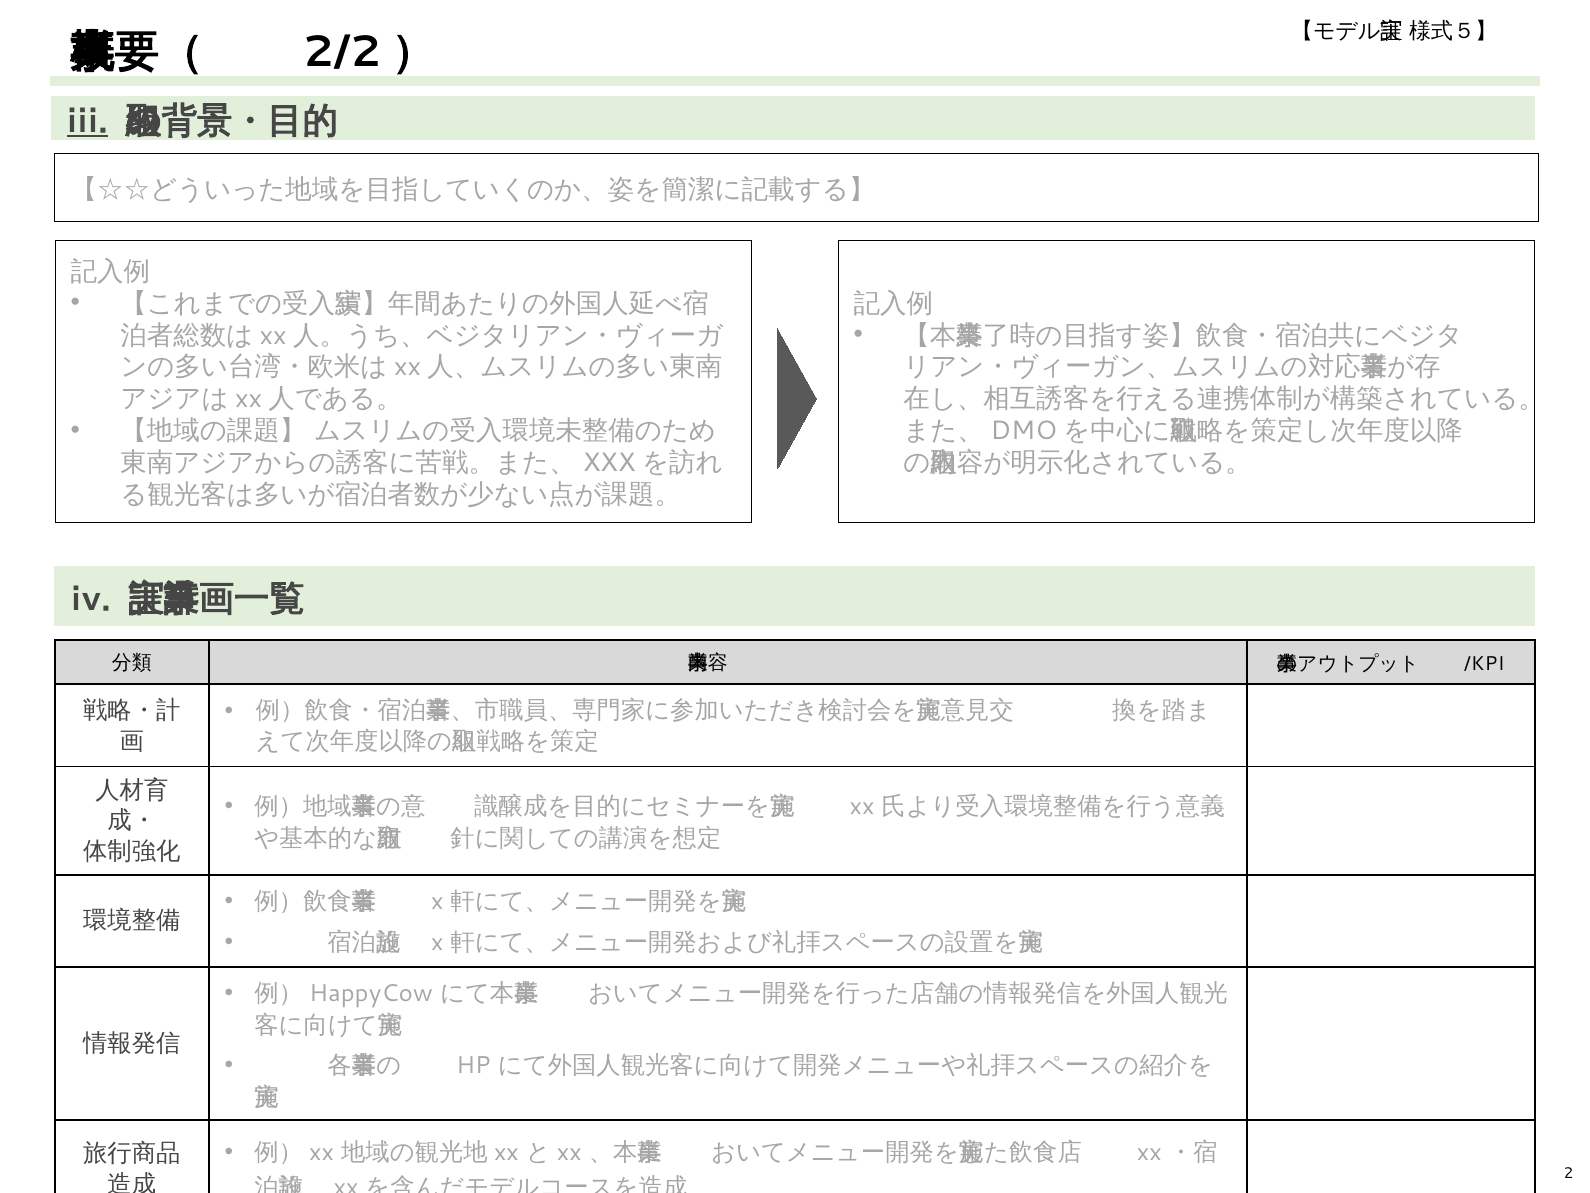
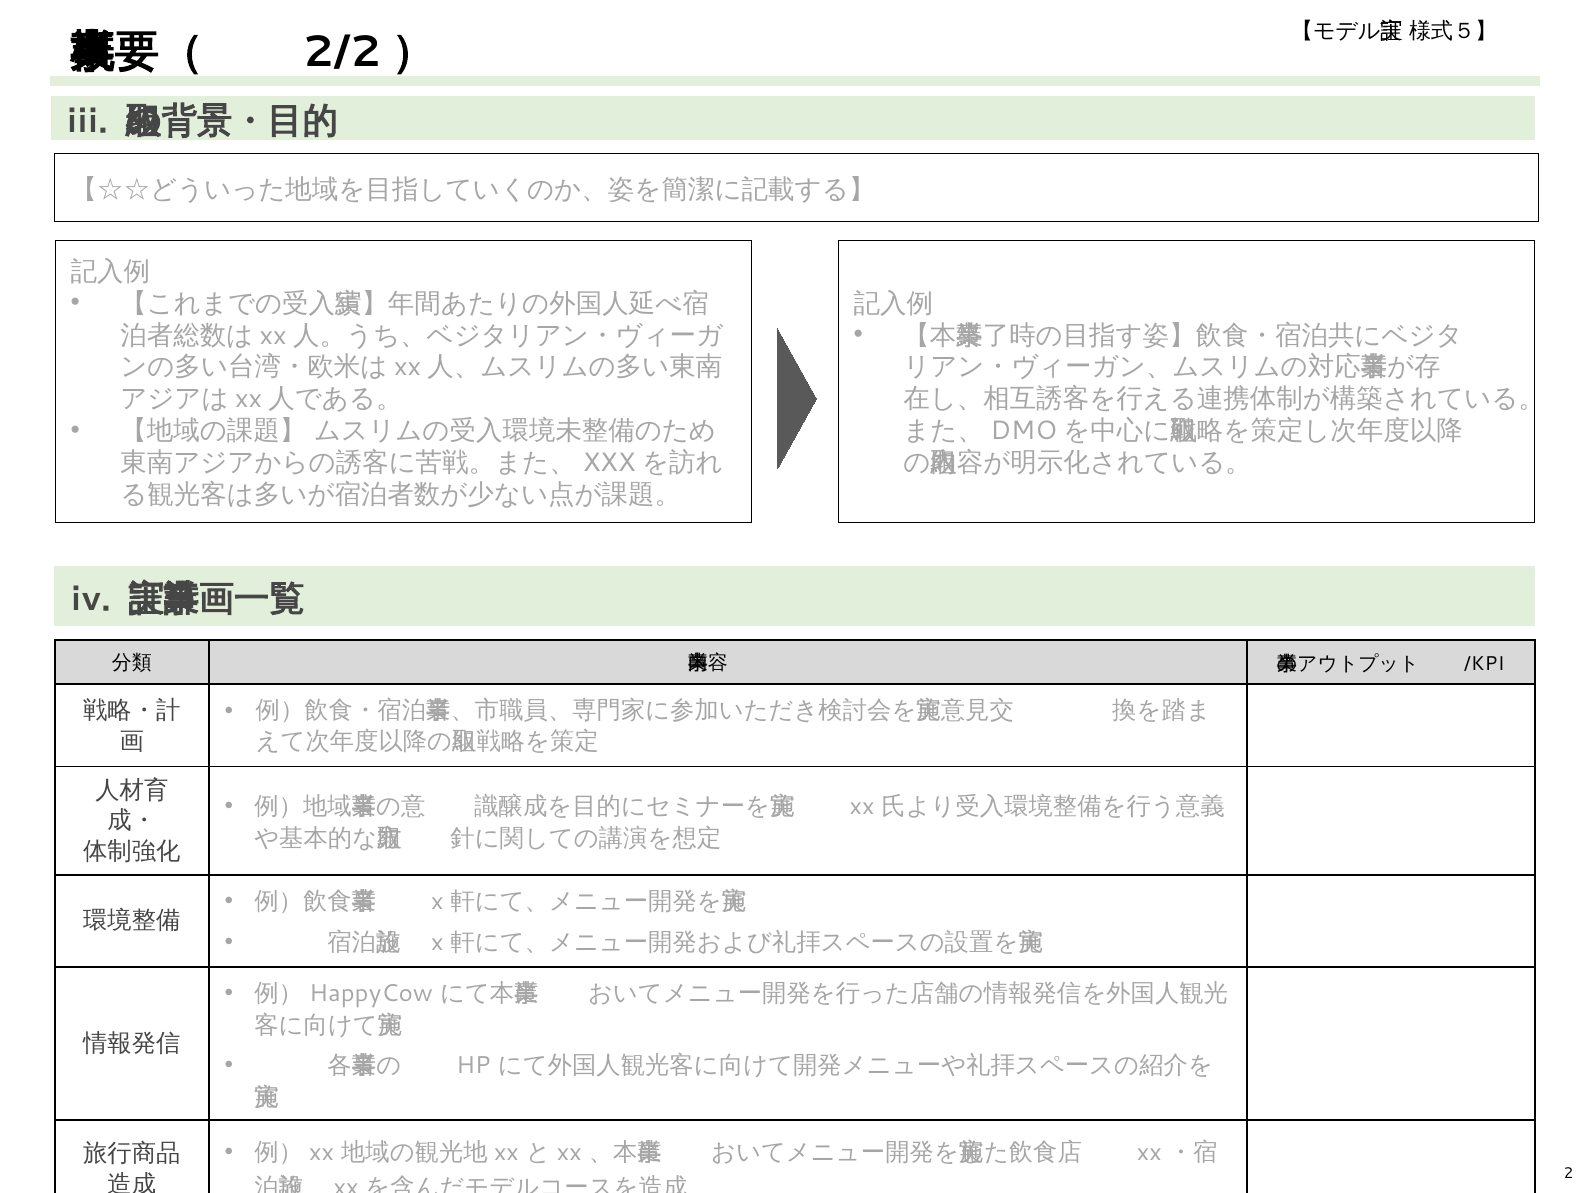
iii underline: present -> none
